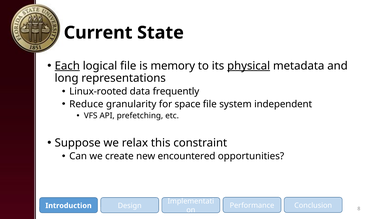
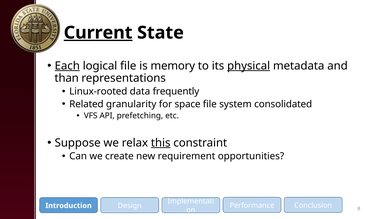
Current underline: none -> present
long: long -> than
Reduce: Reduce -> Related
independent: independent -> consolidated
this underline: none -> present
encountered: encountered -> requirement
